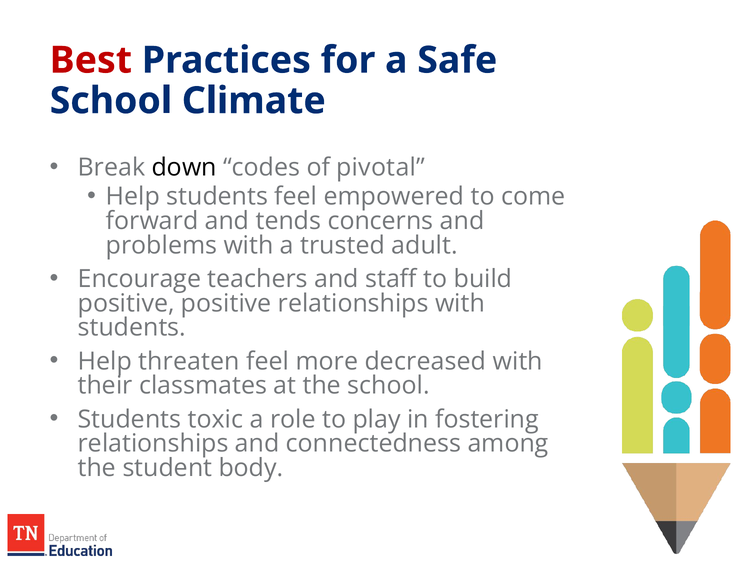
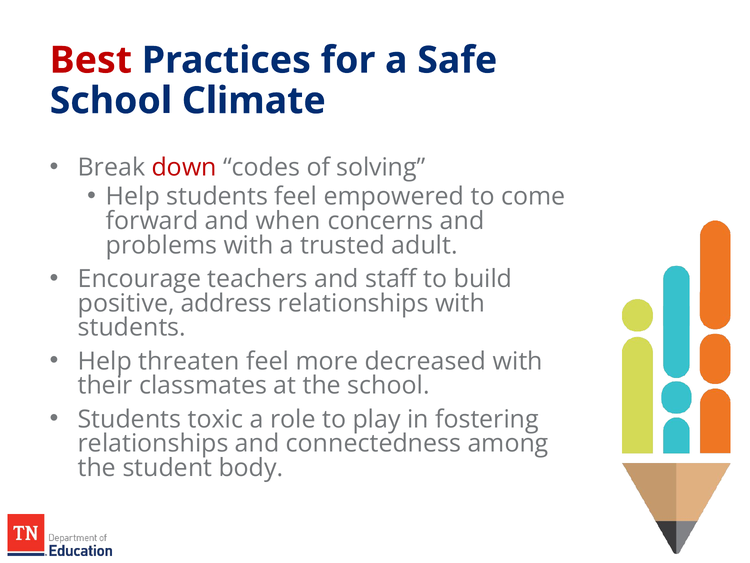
down colour: black -> red
pivotal: pivotal -> solving
tends: tends -> when
positive positive: positive -> address
